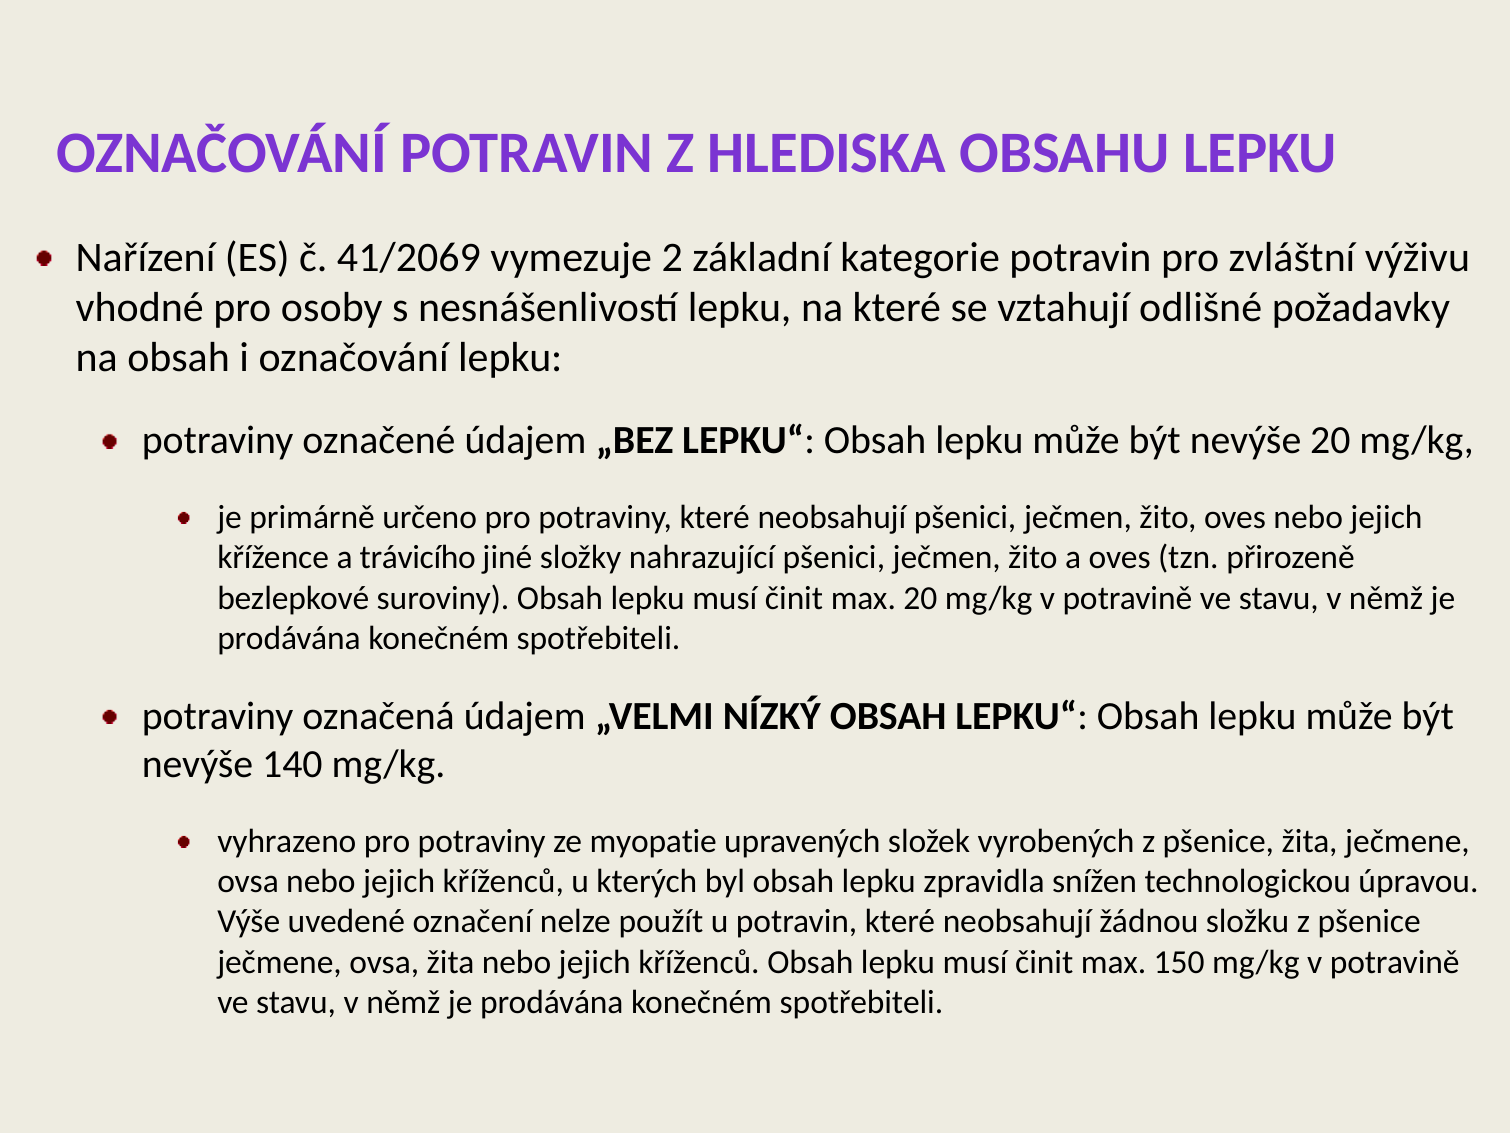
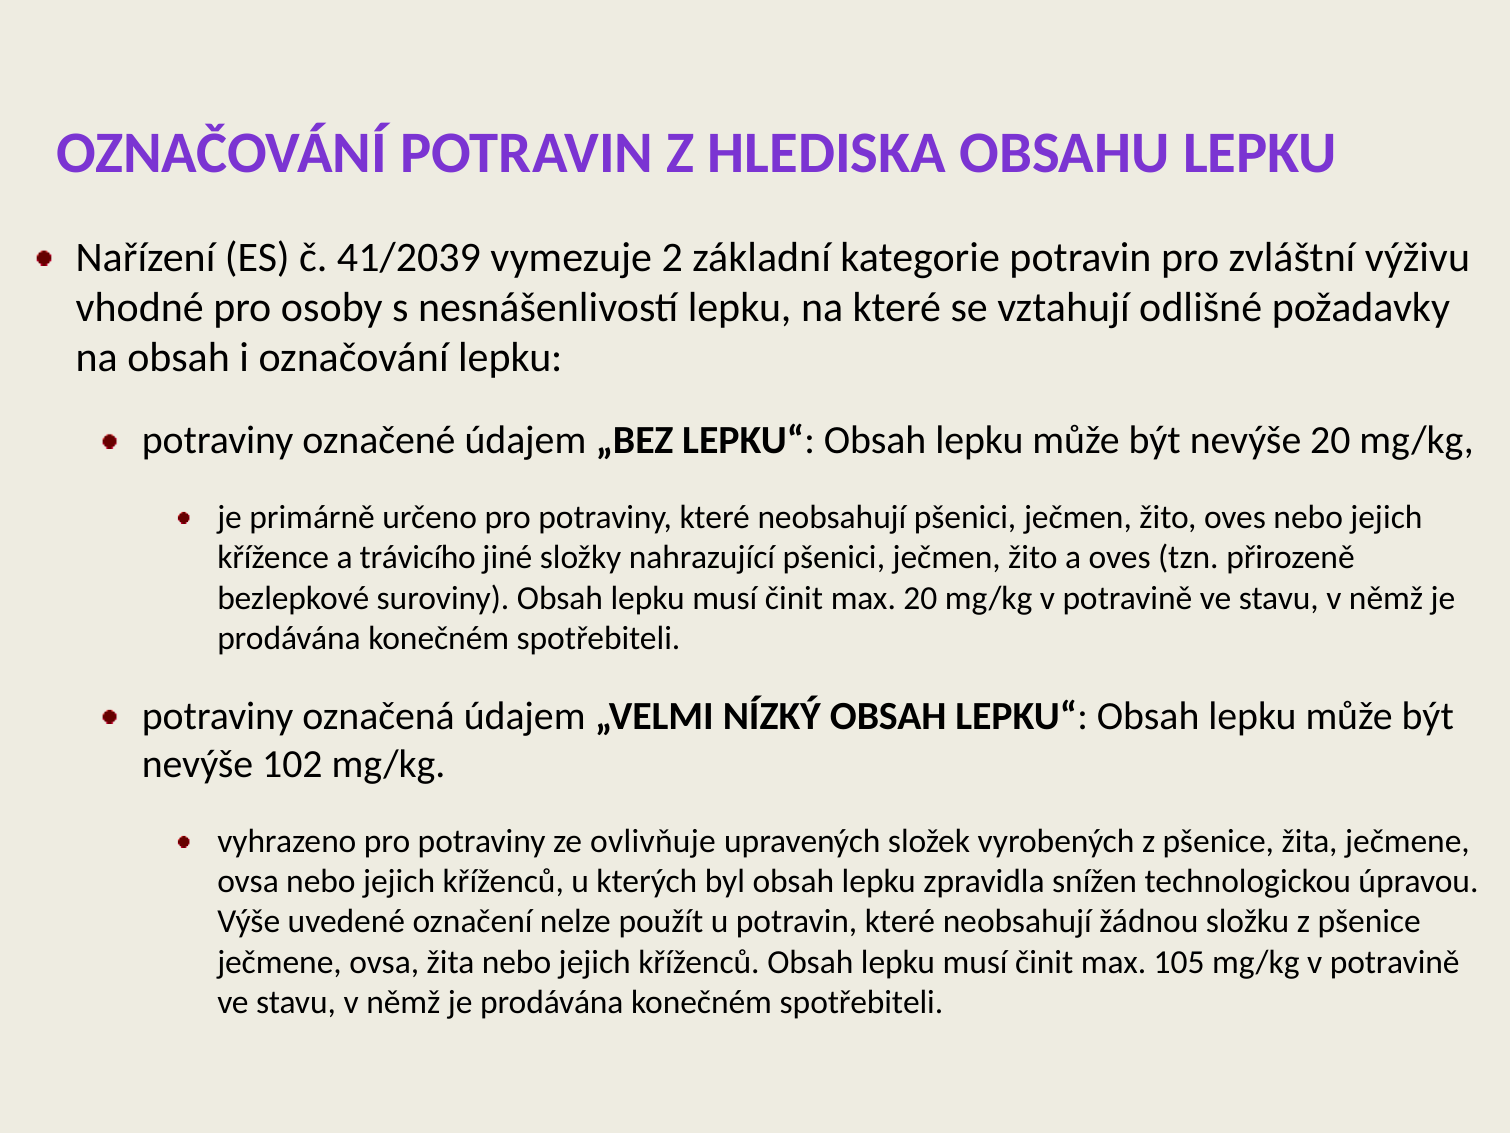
41/2069: 41/2069 -> 41/2039
140: 140 -> 102
myopatie: myopatie -> ovlivňuje
150: 150 -> 105
